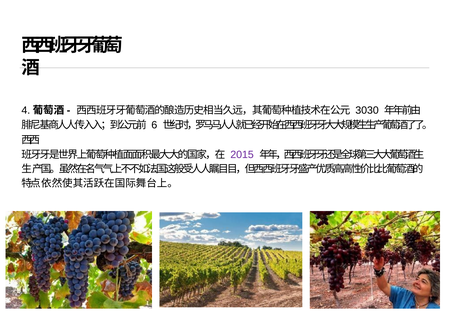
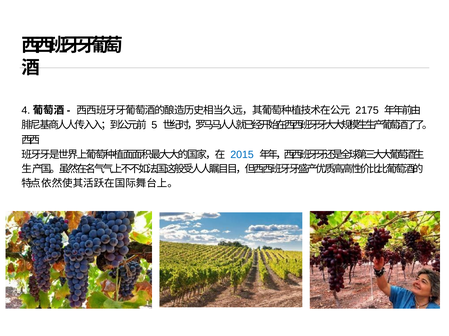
3030: 3030 -> 2175
6: 6 -> 5
2015 colour: purple -> blue
